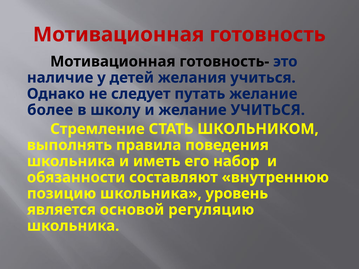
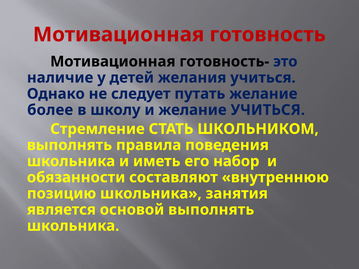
уровень: уровень -> занятия
основой регуляцию: регуляцию -> выполнять
